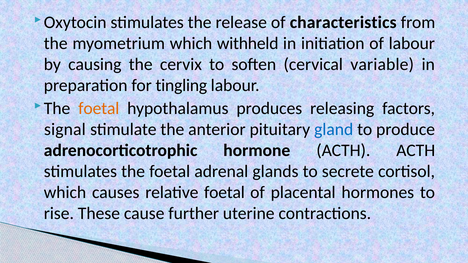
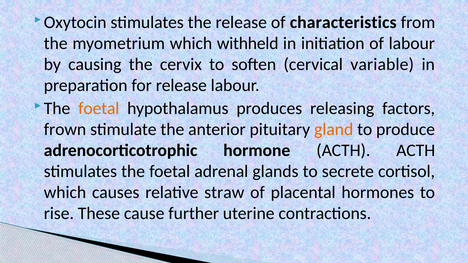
for tingling: tingling -> release
signal: signal -> frown
gland colour: blue -> orange
relative foetal: foetal -> straw
